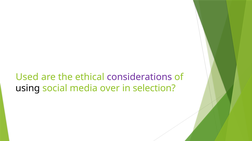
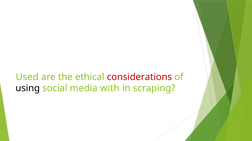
considerations colour: purple -> red
over: over -> with
selection: selection -> scraping
